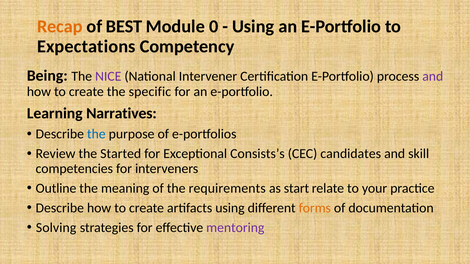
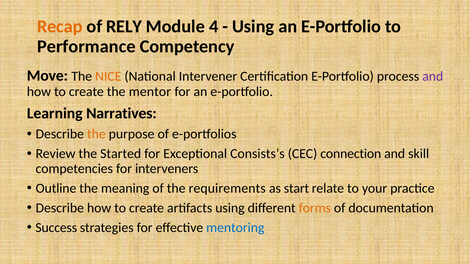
BEST: BEST -> RELY
0: 0 -> 4
Expectations: Expectations -> Performance
Being: Being -> Move
NICE colour: purple -> orange
specific: specific -> mentor
the at (96, 134) colour: blue -> orange
candidates: candidates -> connection
Solving: Solving -> Success
mentoring colour: purple -> blue
